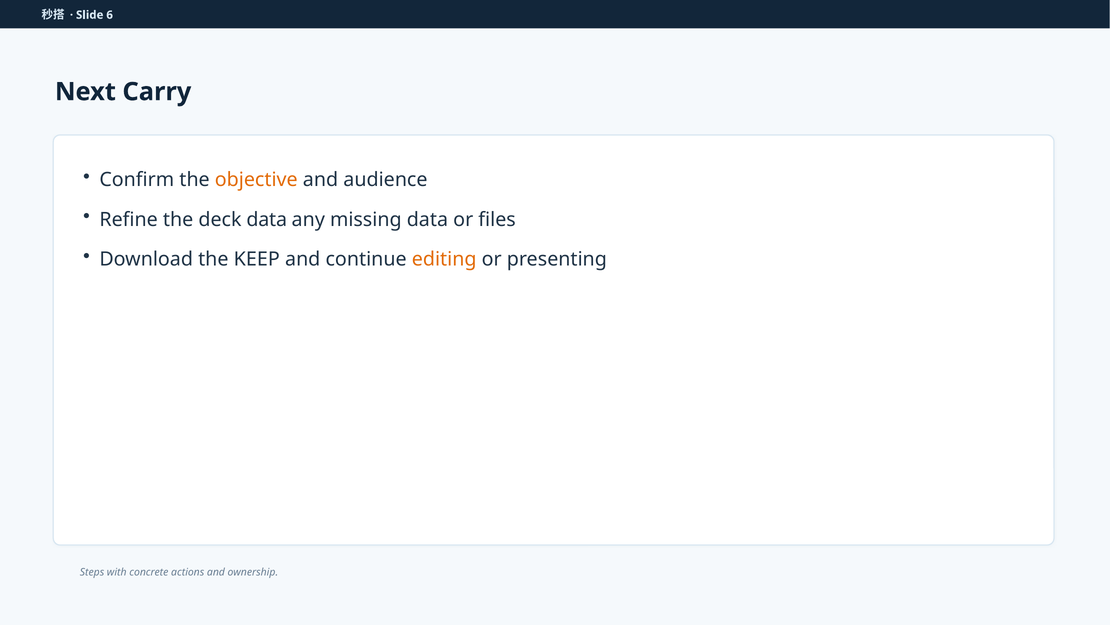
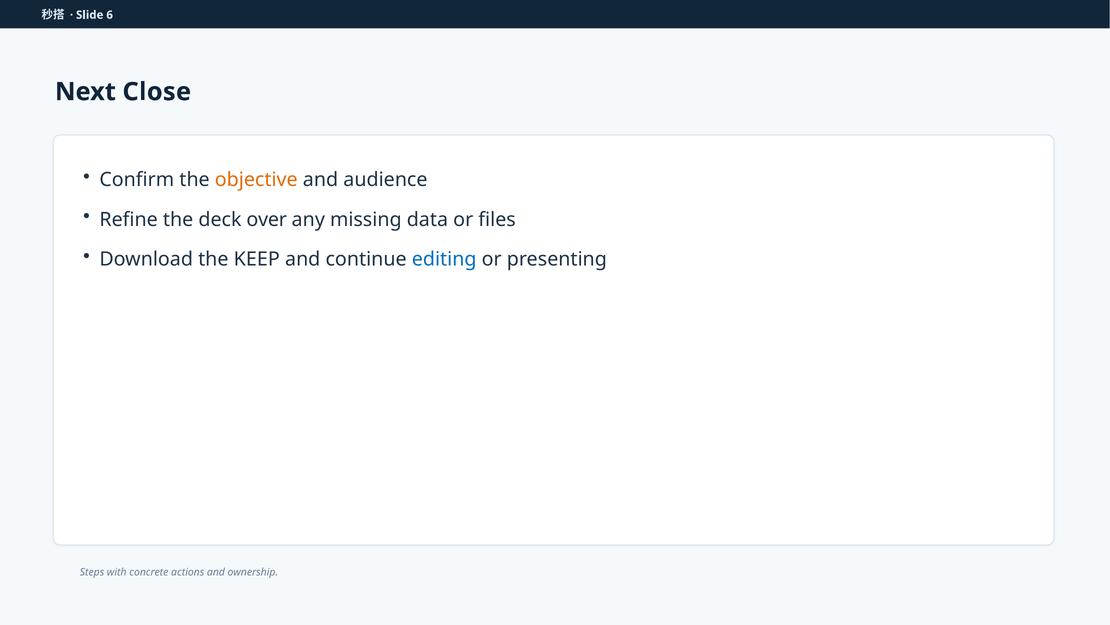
Carry: Carry -> Close
deck data: data -> over
editing colour: orange -> blue
